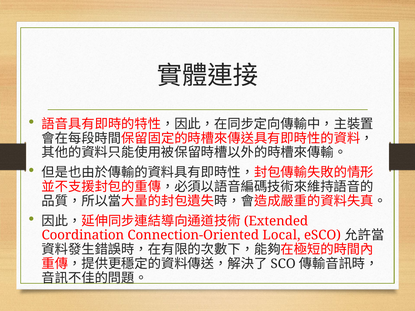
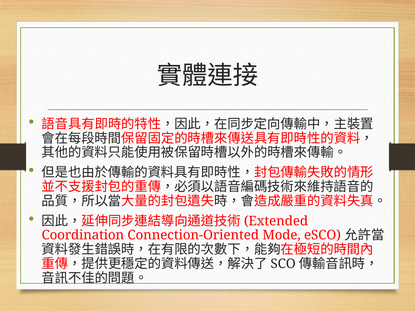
Local: Local -> Mode
